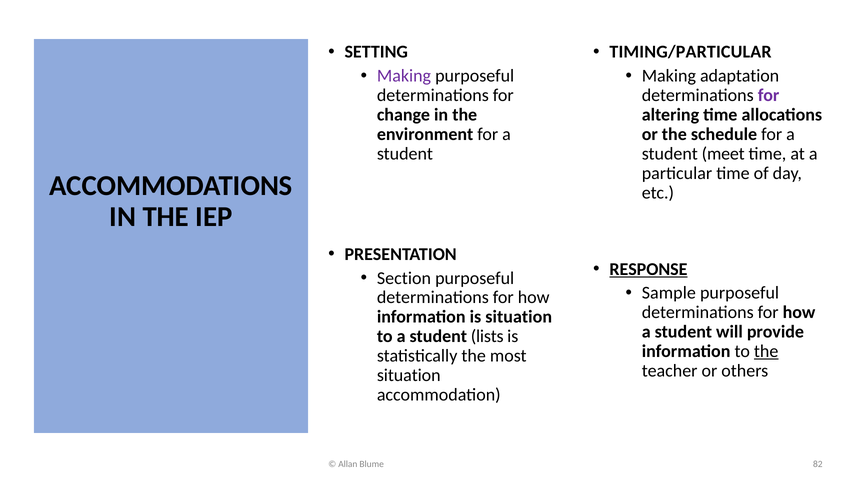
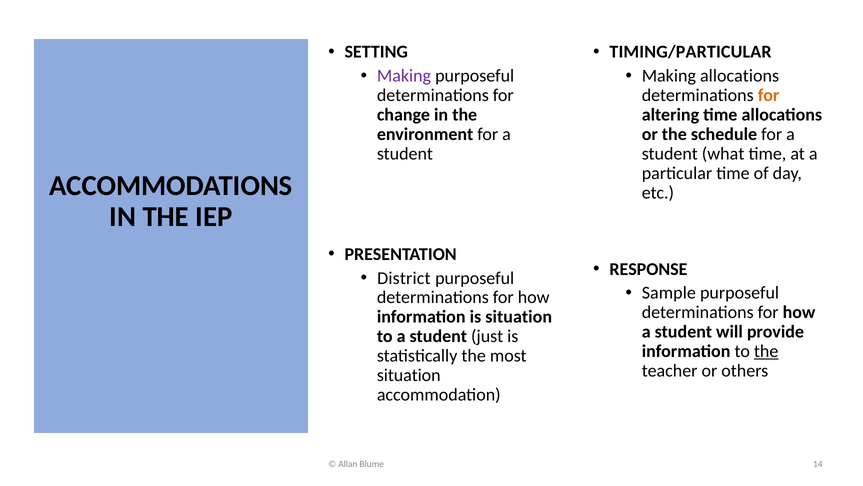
Making adaptation: adaptation -> allocations
for at (769, 95) colour: purple -> orange
meet: meet -> what
RESPONSE underline: present -> none
Section: Section -> District
lists: lists -> just
82: 82 -> 14
